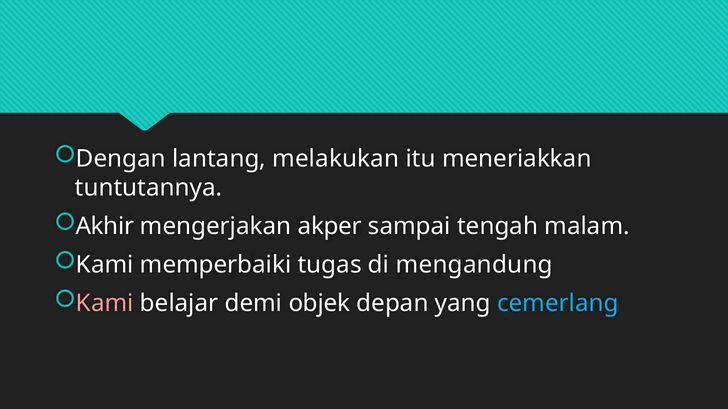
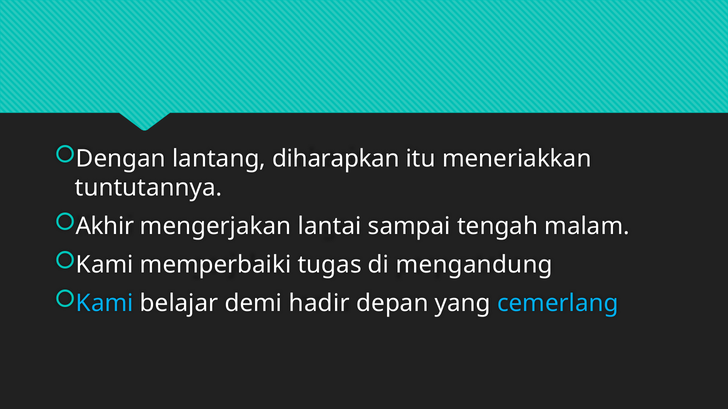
melakukan: melakukan -> diharapkan
akper: akper -> lantai
Kami at (105, 303) colour: pink -> light blue
objek: objek -> hadir
